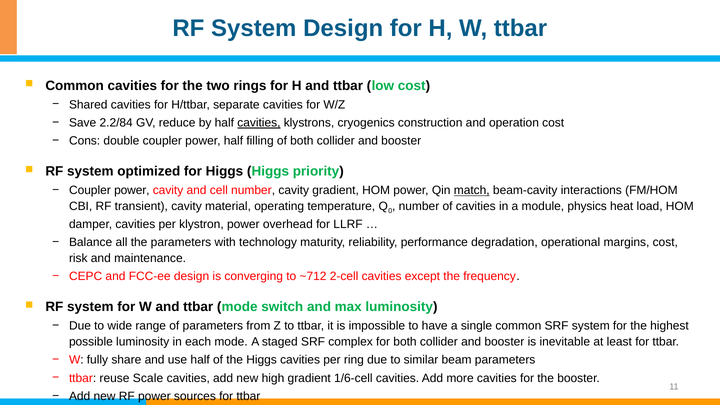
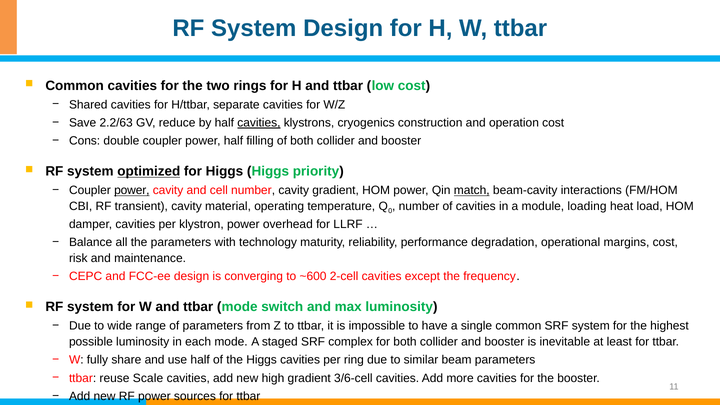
2.2/84: 2.2/84 -> 2.2/63
optimized underline: none -> present
power at (132, 191) underline: none -> present
physics: physics -> loading
~712: ~712 -> ~600
1/6-cell: 1/6-cell -> 3/6-cell
